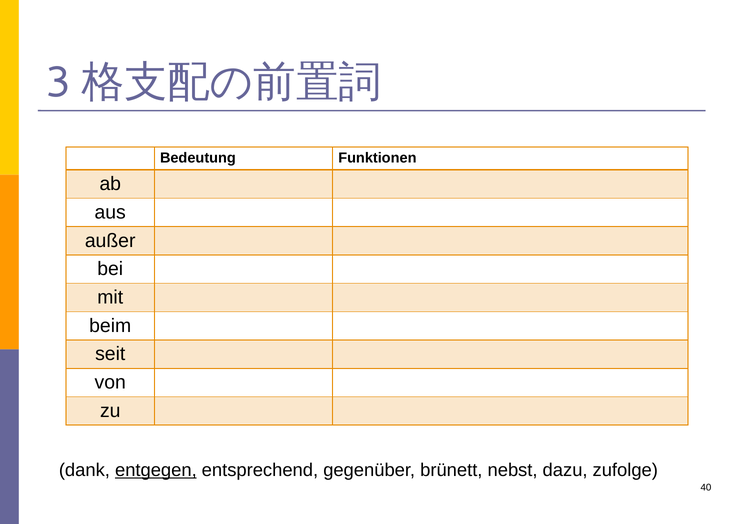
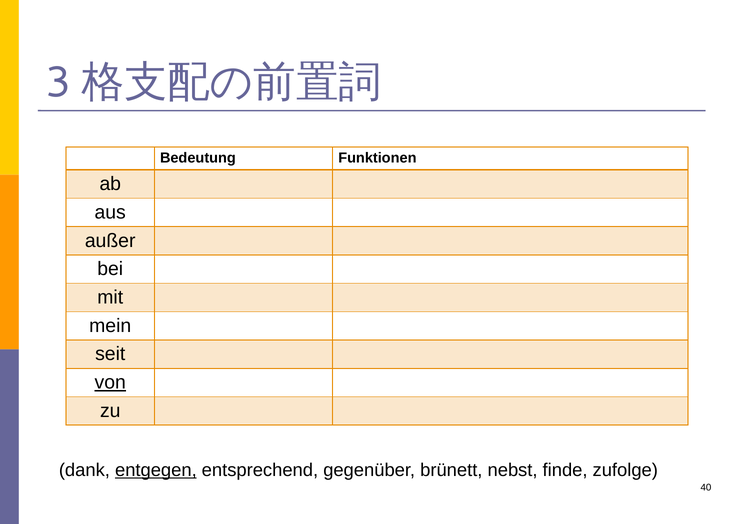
beim: beim -> mein
von underline: none -> present
dazu: dazu -> finde
